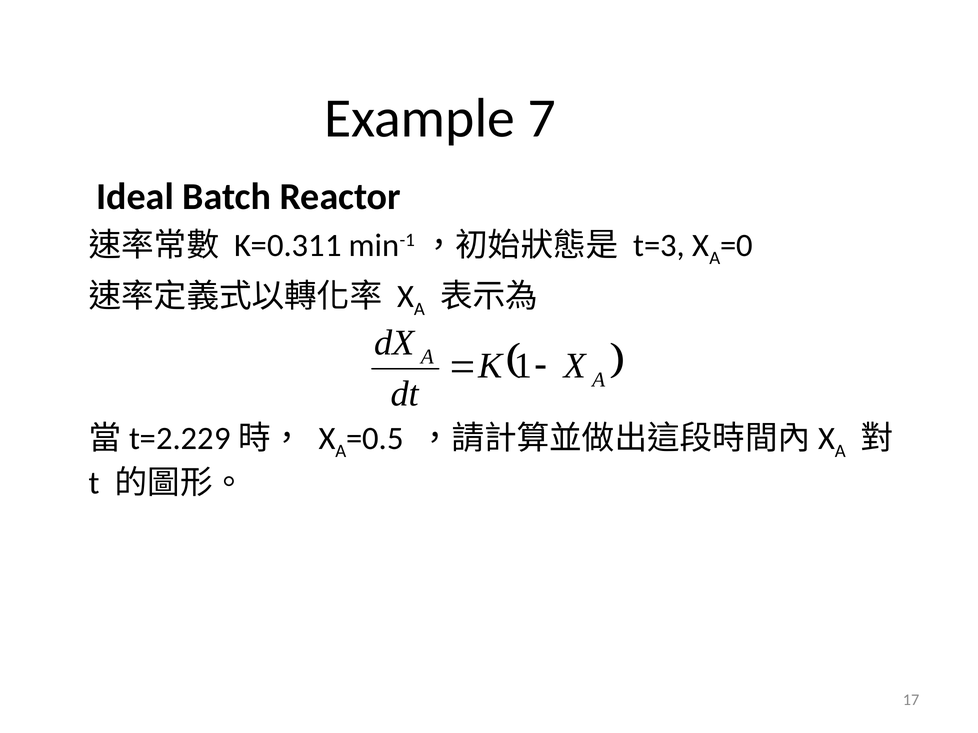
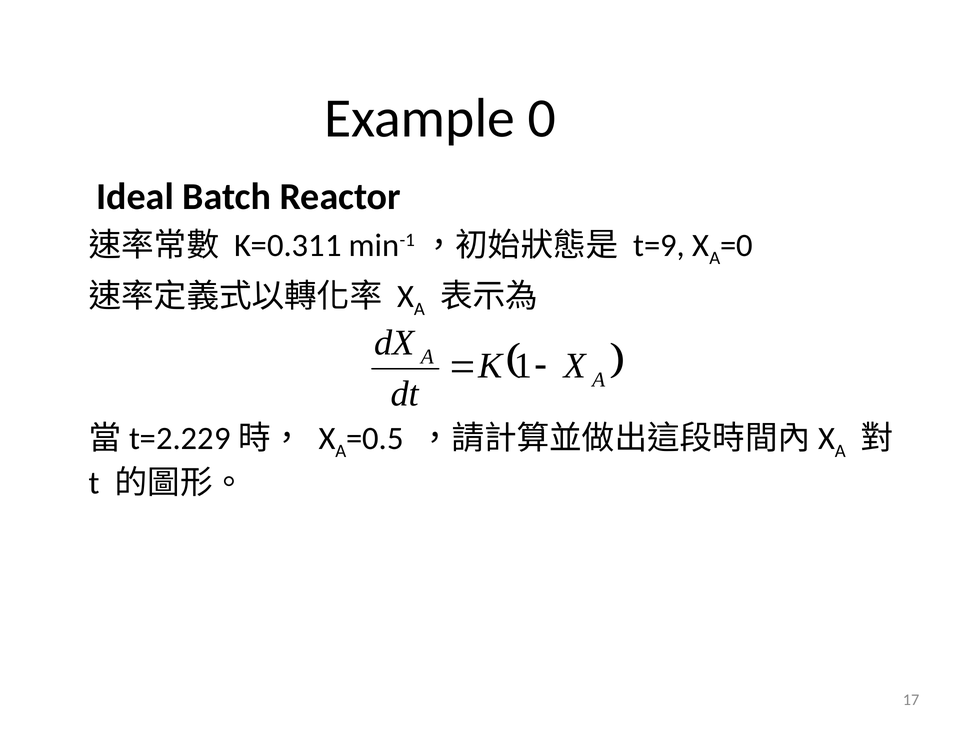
7: 7 -> 0
t=3: t=3 -> t=9
